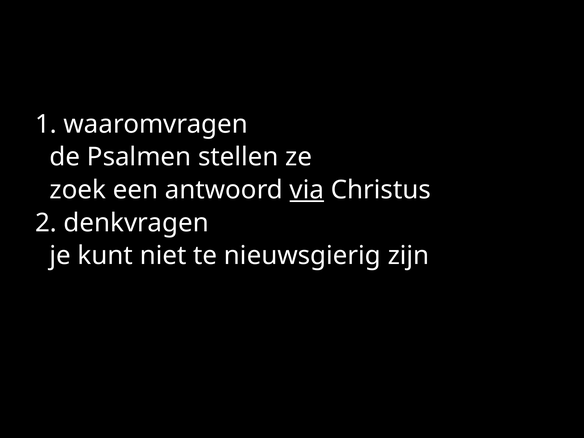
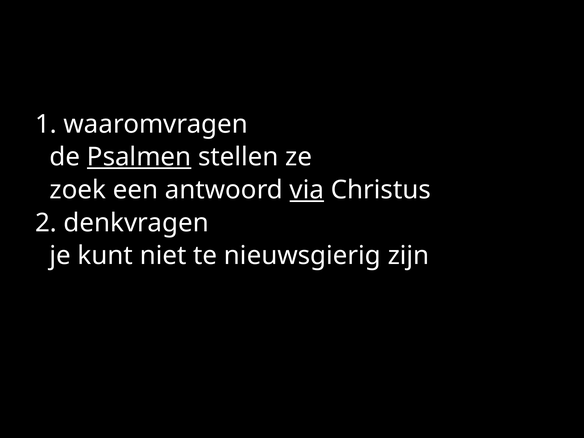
Psalmen underline: none -> present
